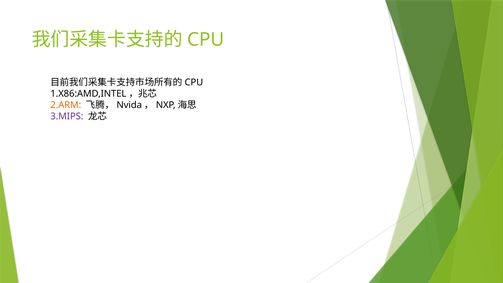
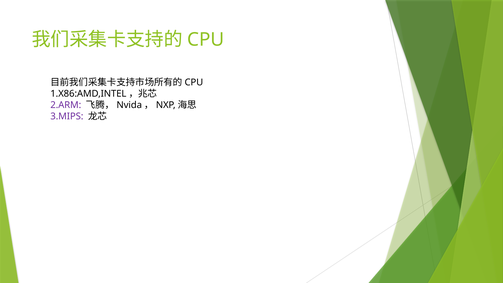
2.ARM colour: orange -> purple
